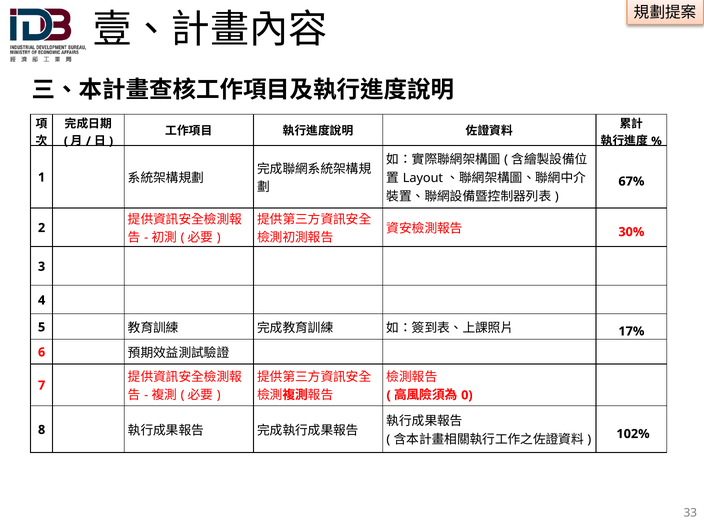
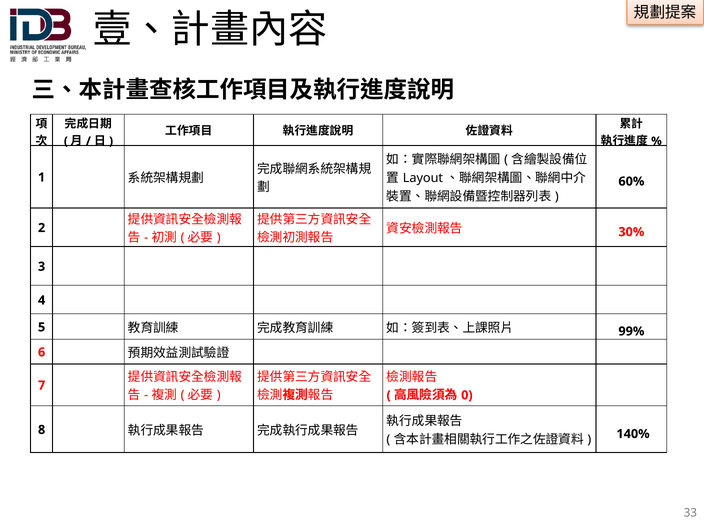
67%: 67% -> 60%
17%: 17% -> 99%
102%: 102% -> 140%
